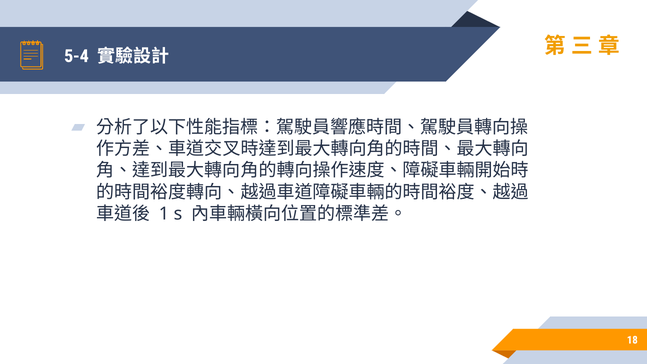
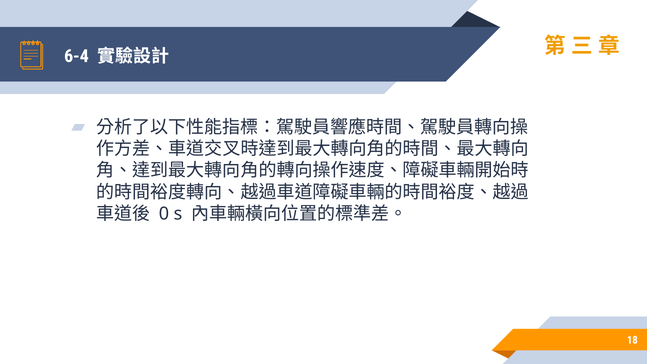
5-4: 5-4 -> 6-4
1: 1 -> 0
